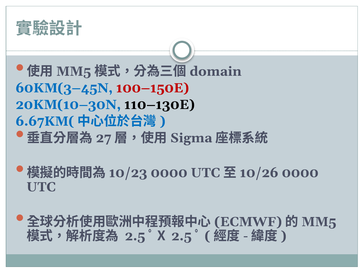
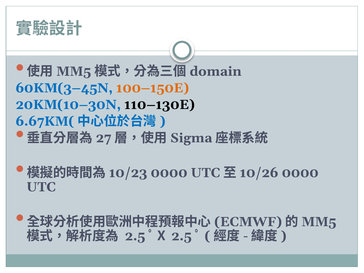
100–150E colour: red -> orange
